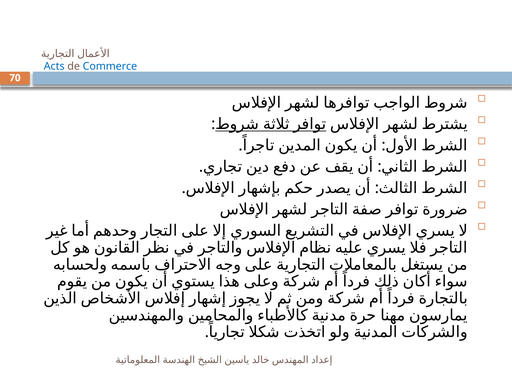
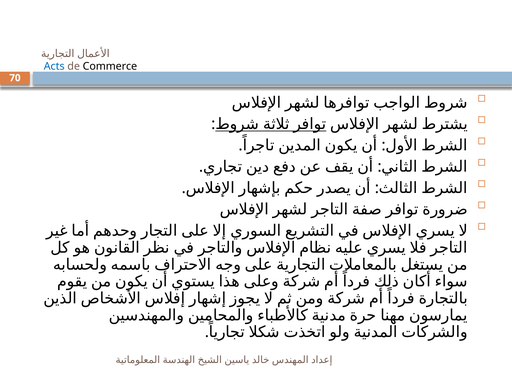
Commerce colour: blue -> black
